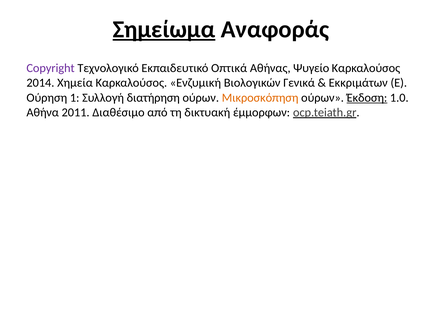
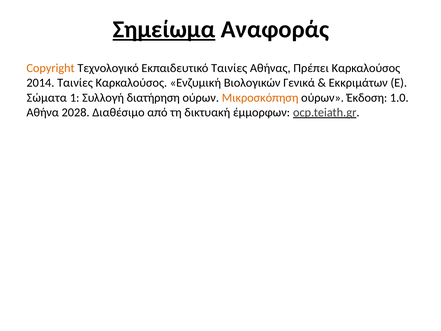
Copyright colour: purple -> orange
Εκπαιδευτικό Οπτικά: Οπτικά -> Ταινίες
Ψυγείο: Ψυγείο -> Πρέπει
2014 Χημεία: Χημεία -> Ταινίες
Ούρηση: Ούρηση -> Σώματα
Έκδοση underline: present -> none
2011: 2011 -> 2028
